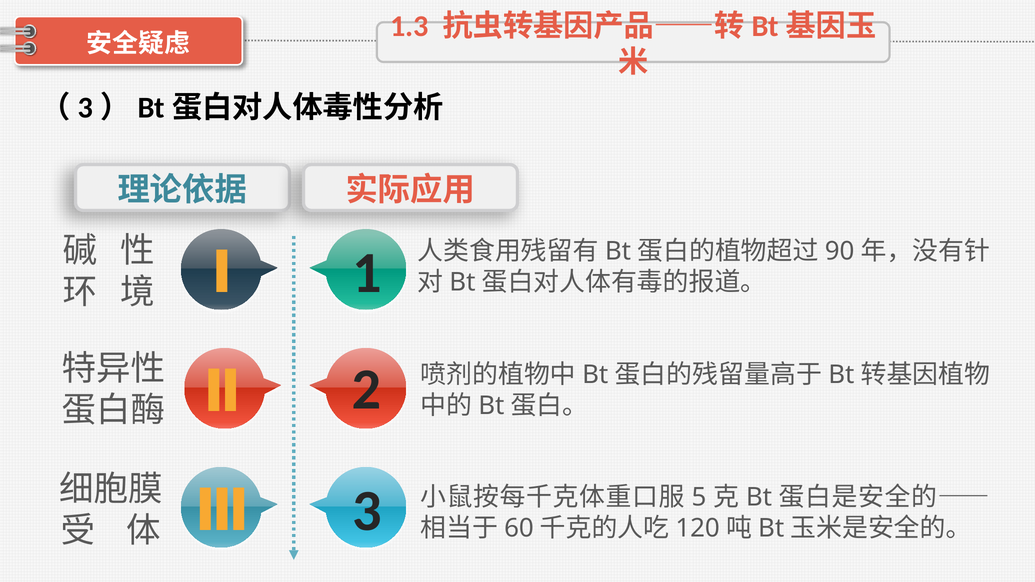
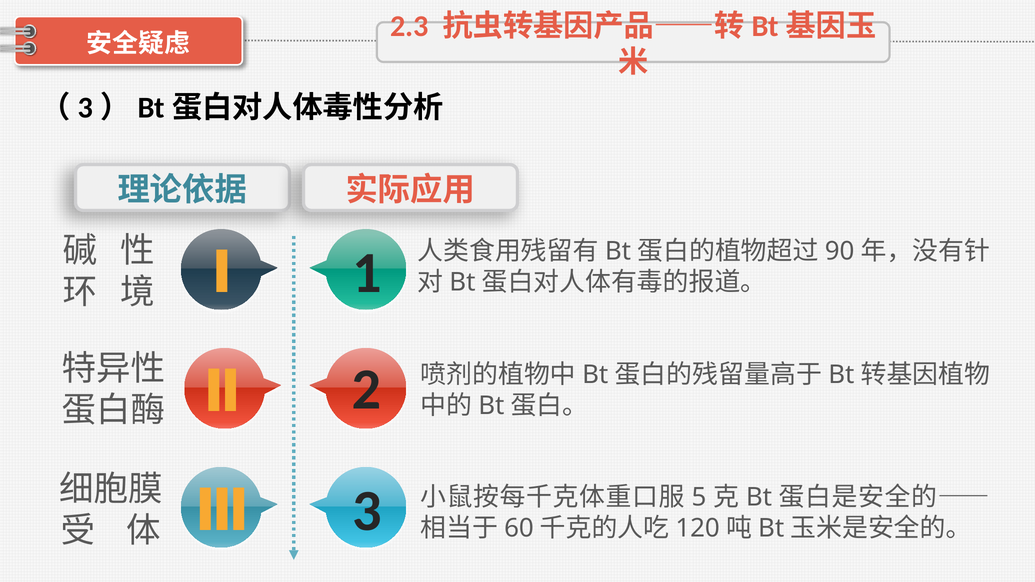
1.3: 1.3 -> 2.3
